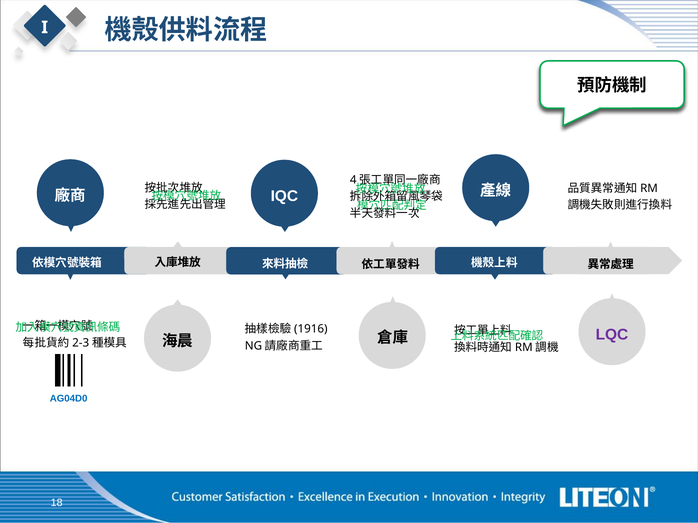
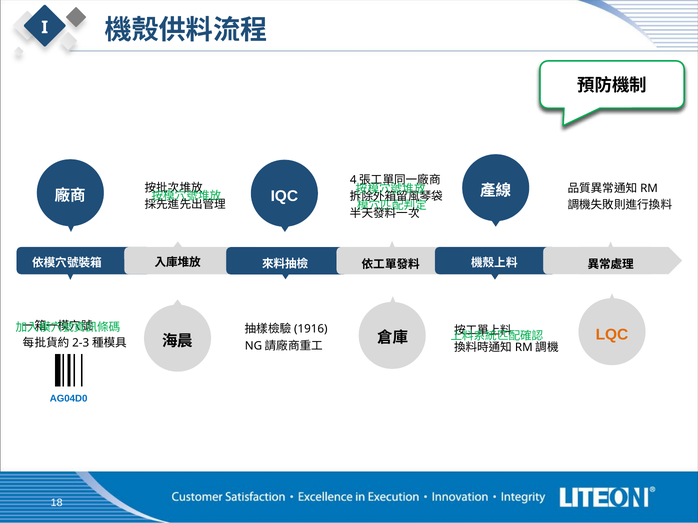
LQC colour: purple -> orange
